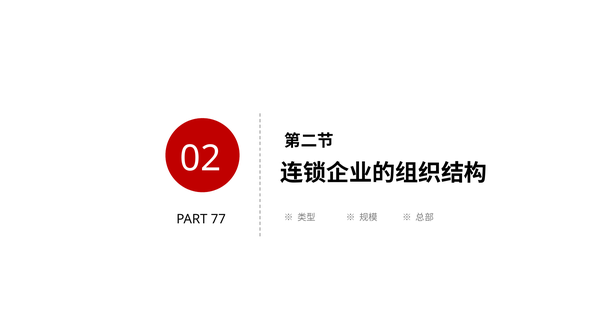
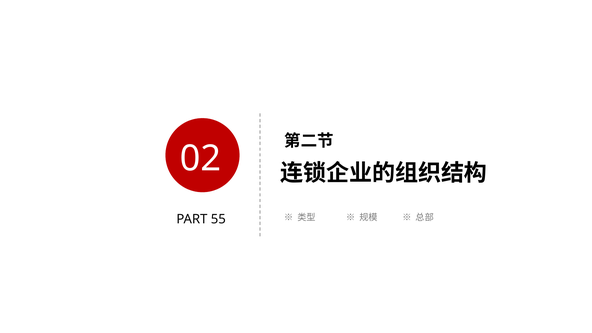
77: 77 -> 55
